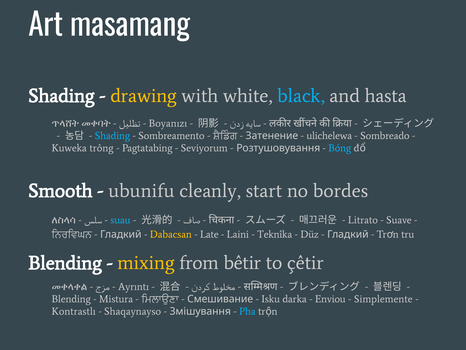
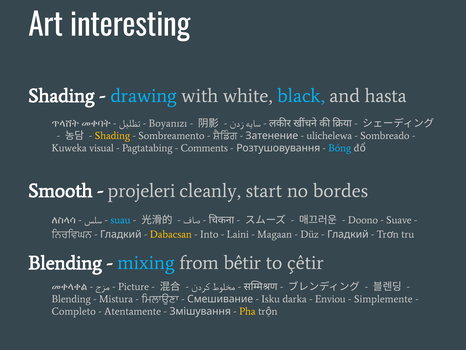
masamang: masamang -> interesting
drawing colour: yellow -> light blue
Shading at (112, 136) colour: light blue -> yellow
trông: trông -> visual
Seviyorum: Seviyorum -> Comments
ubunifu: ubunifu -> projeleri
Litrato: Litrato -> Doono
Late: Late -> Into
Teknîka: Teknîka -> Magaan
mixing colour: yellow -> light blue
Ayrıntı: Ayrıntı -> Picture
Kontrastlı: Kontrastlı -> Completo
Shaqaynayso: Shaqaynayso -> Atentamente
Pha colour: light blue -> yellow
